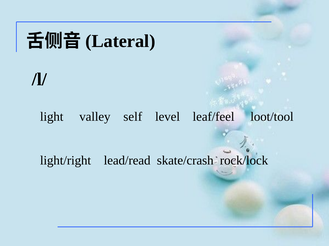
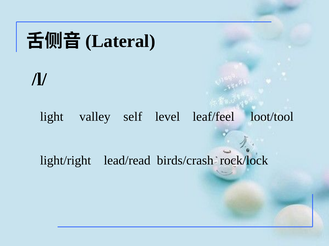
skate/crash: skate/crash -> birds/crash
